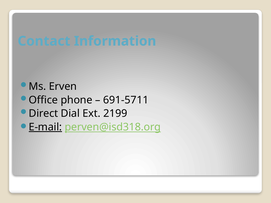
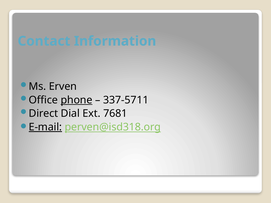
phone underline: none -> present
691-5711: 691-5711 -> 337-5711
2199: 2199 -> 7681
